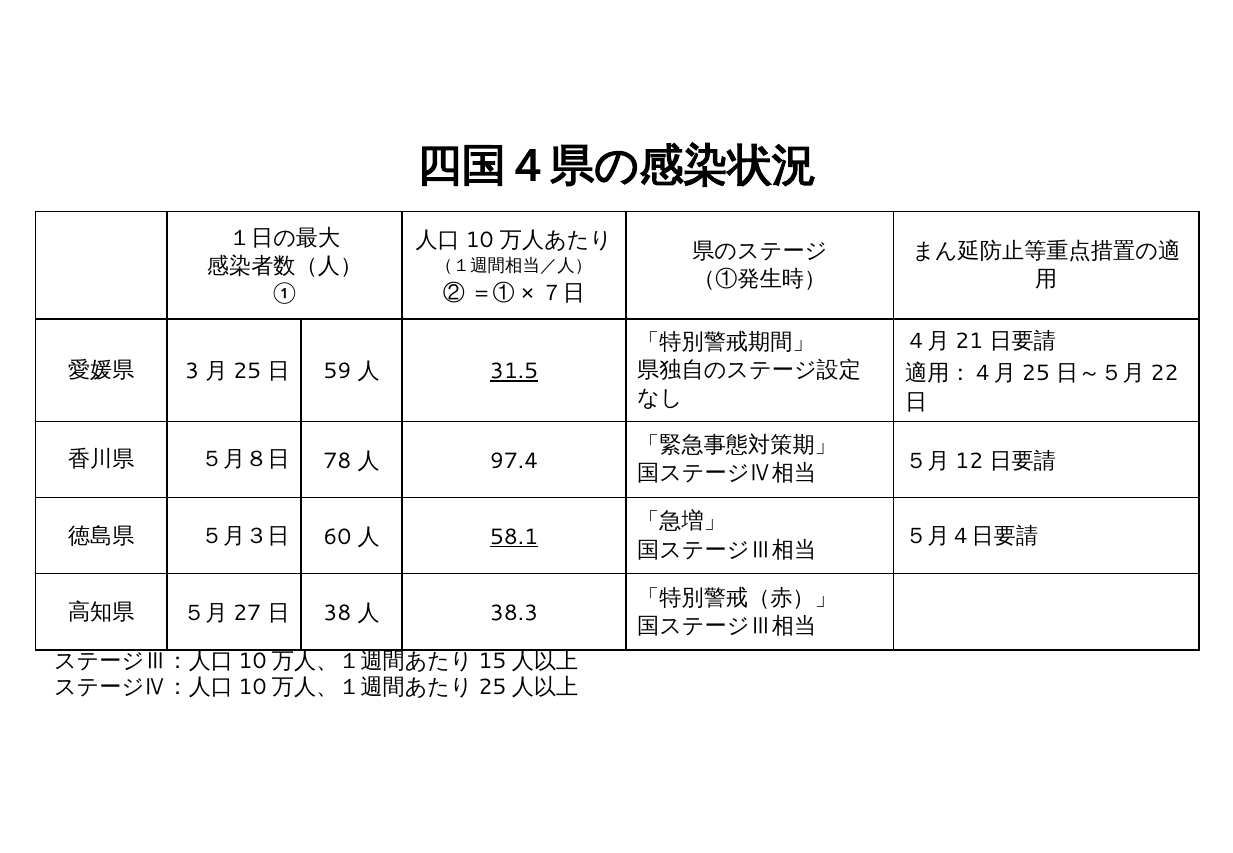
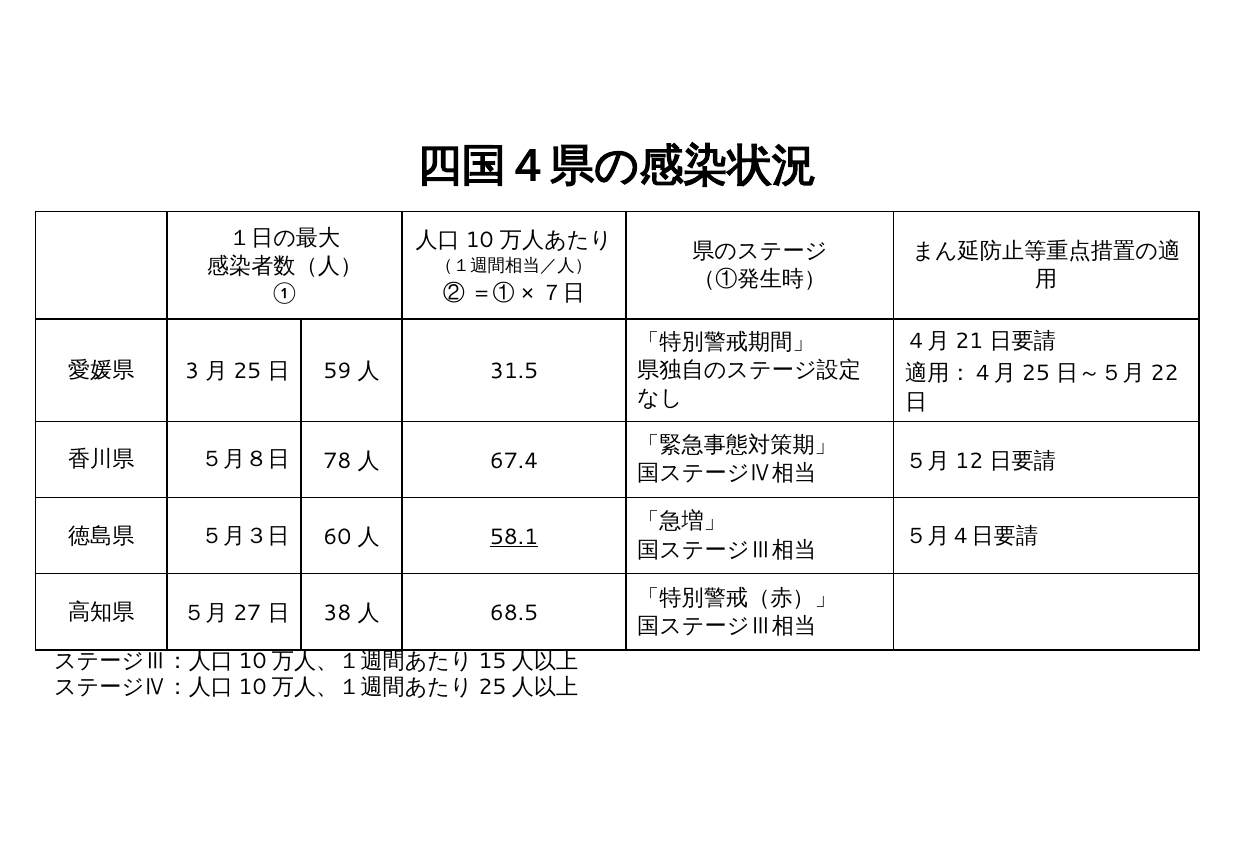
31.5 underline: present -> none
97.4: 97.4 -> 67.4
38.3: 38.3 -> 68.5
